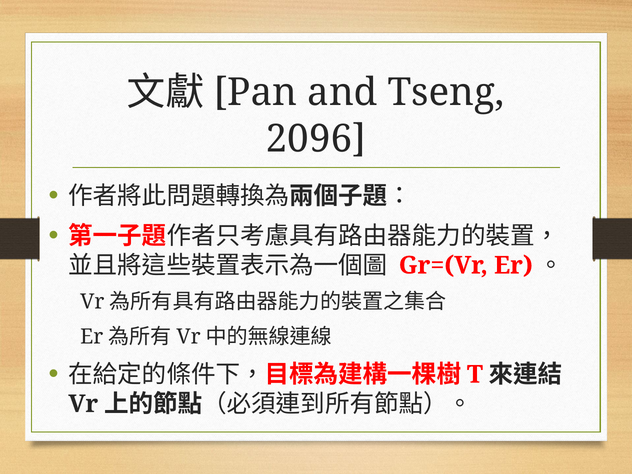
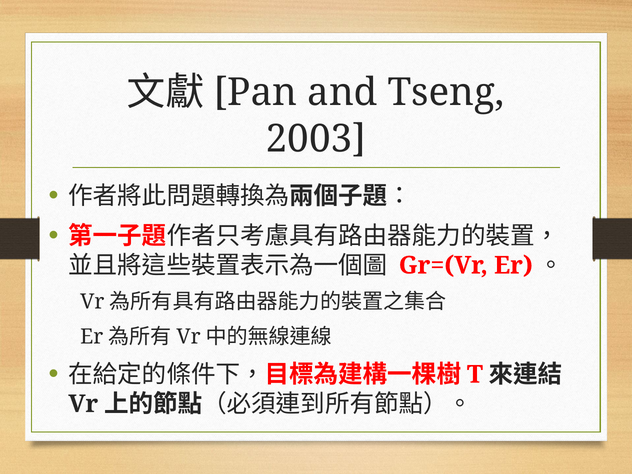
2096: 2096 -> 2003
